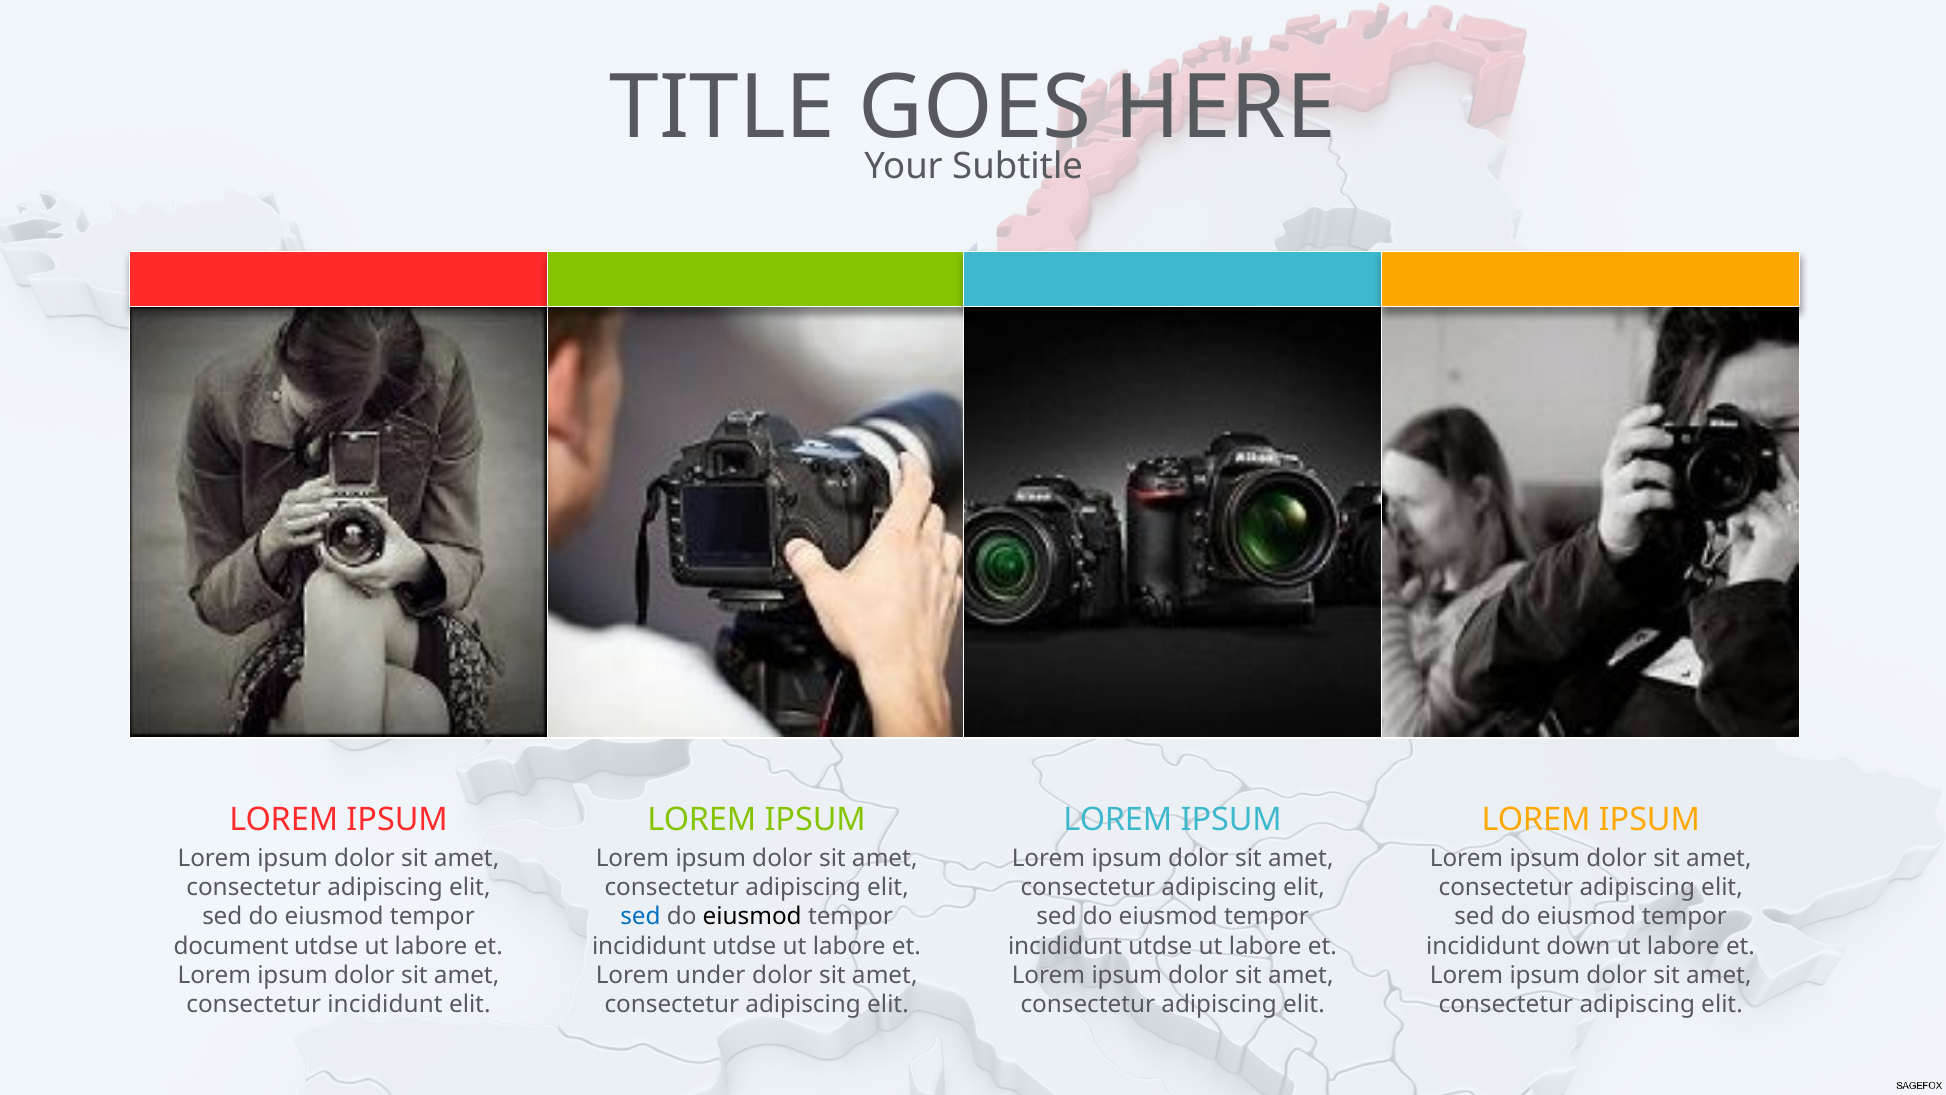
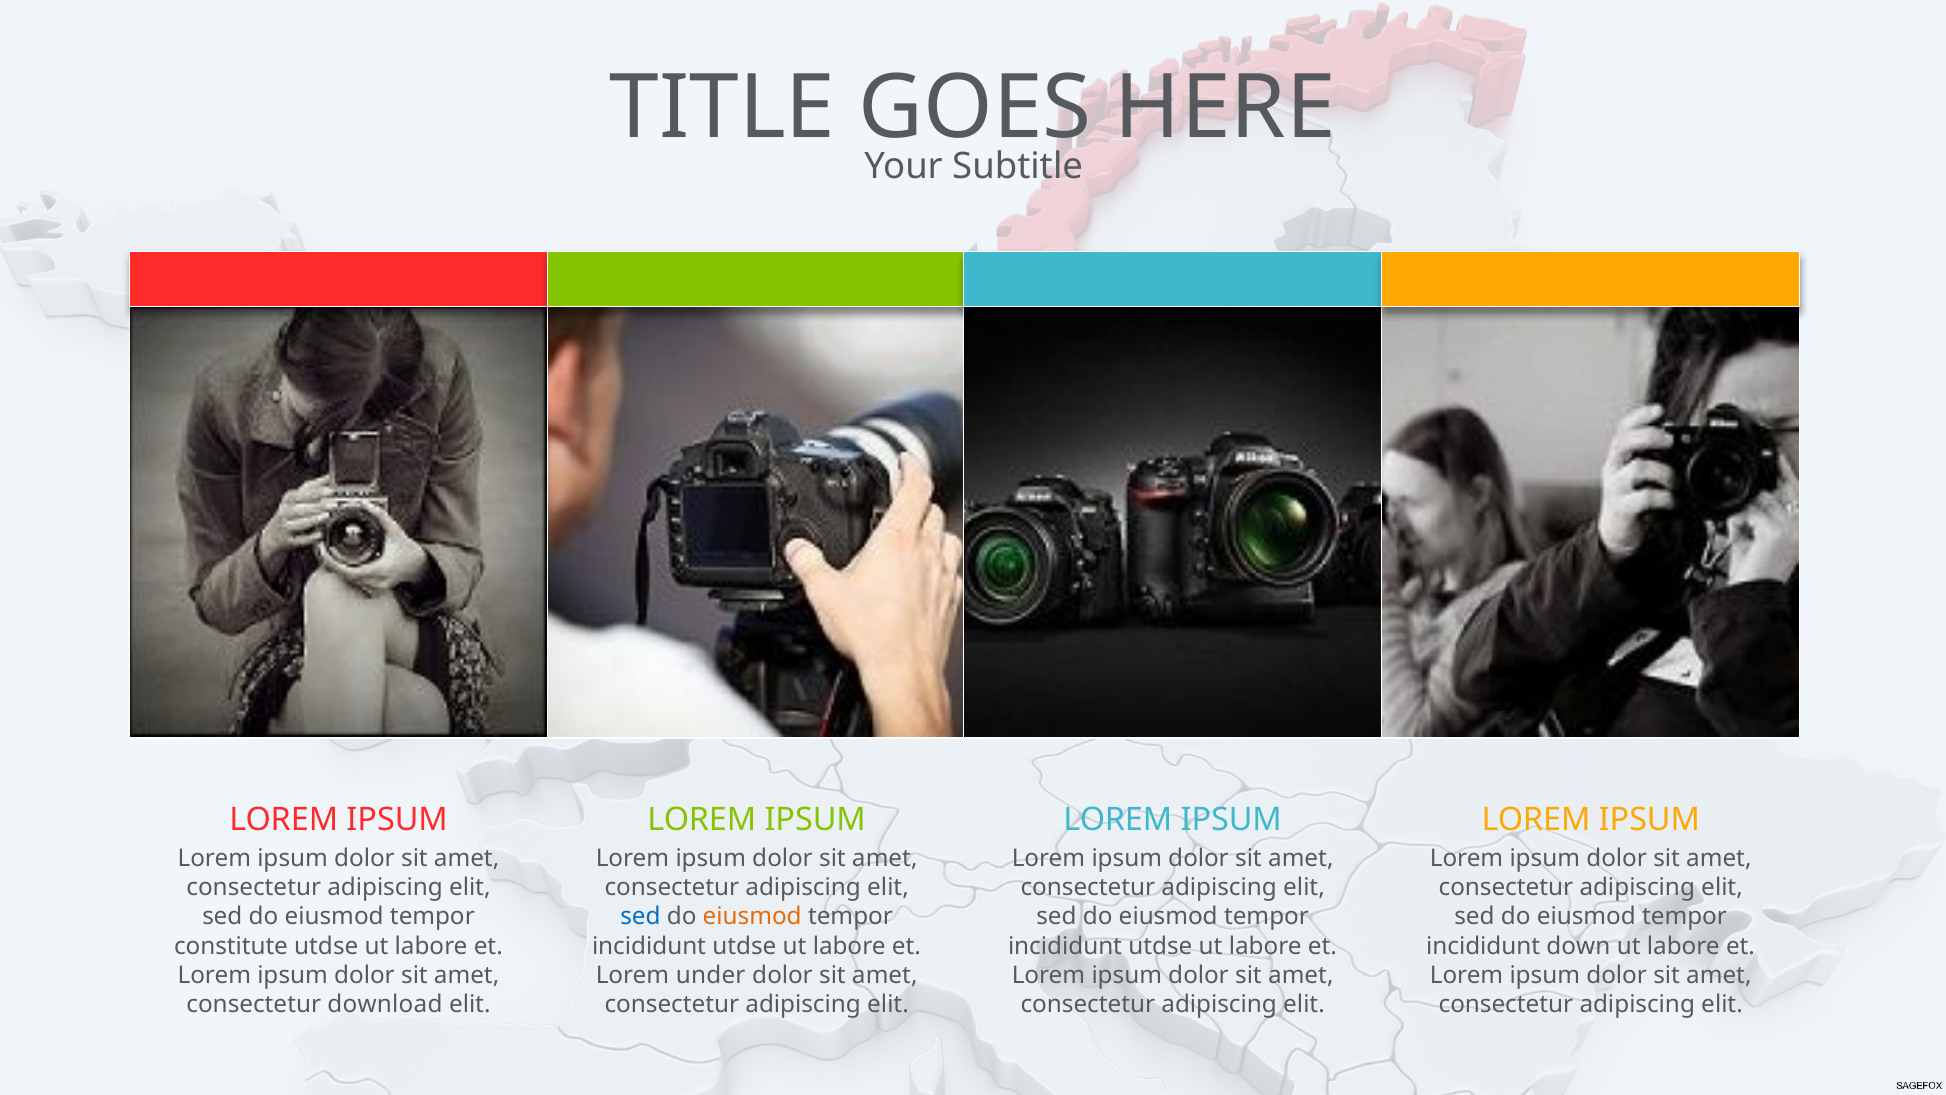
eiusmod at (752, 917) colour: black -> orange
document: document -> constitute
consectetur incididunt: incididunt -> download
